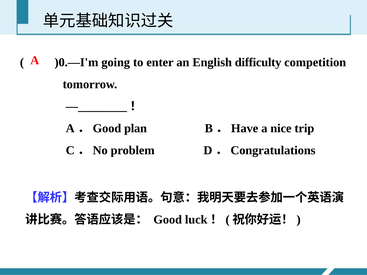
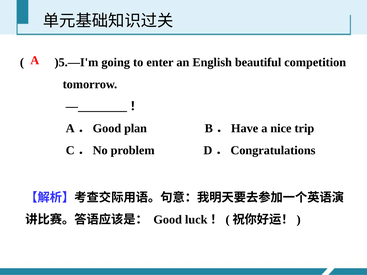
)0.—I'm: )0.—I'm -> )5.—I'm
difficulty: difficulty -> beautiful
